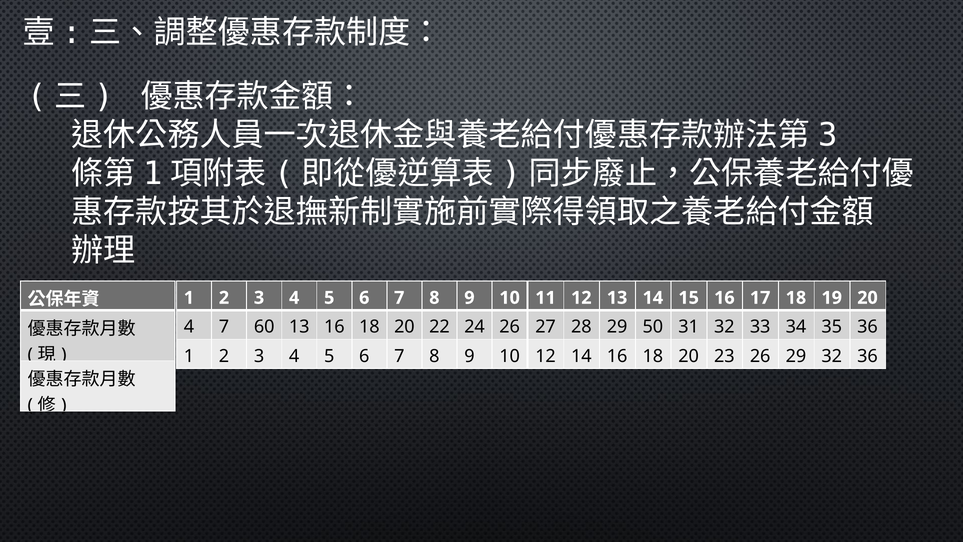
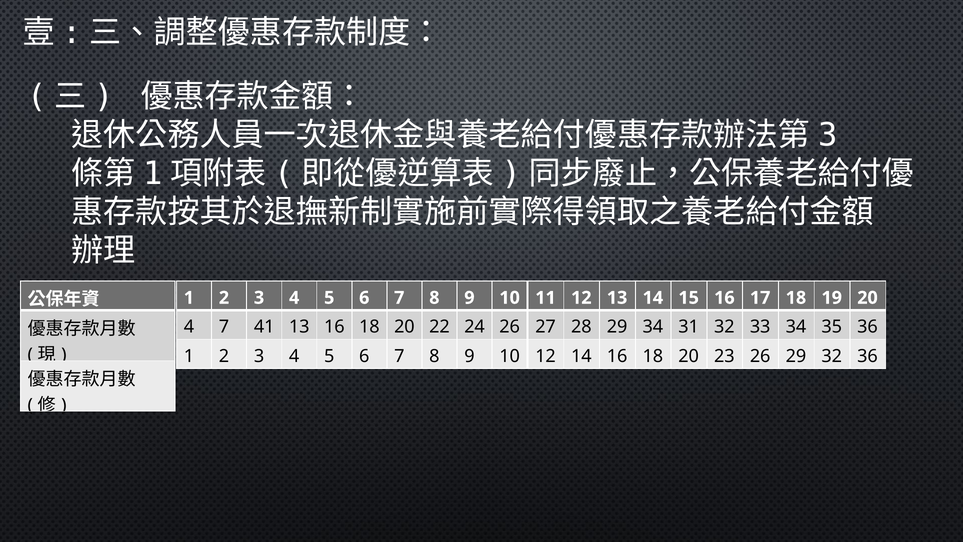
60: 60 -> 41
29 50: 50 -> 34
